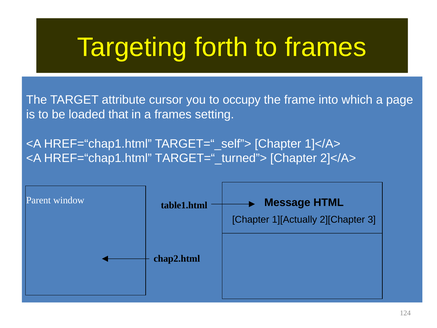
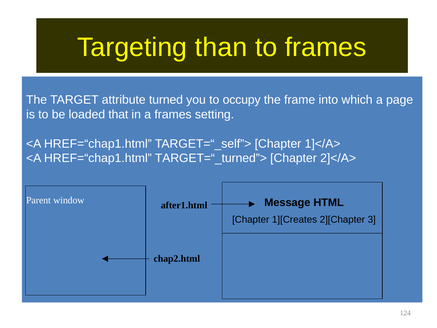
forth: forth -> than
cursor: cursor -> turned
table1.html: table1.html -> after1.html
1][Actually: 1][Actually -> 1][Creates
